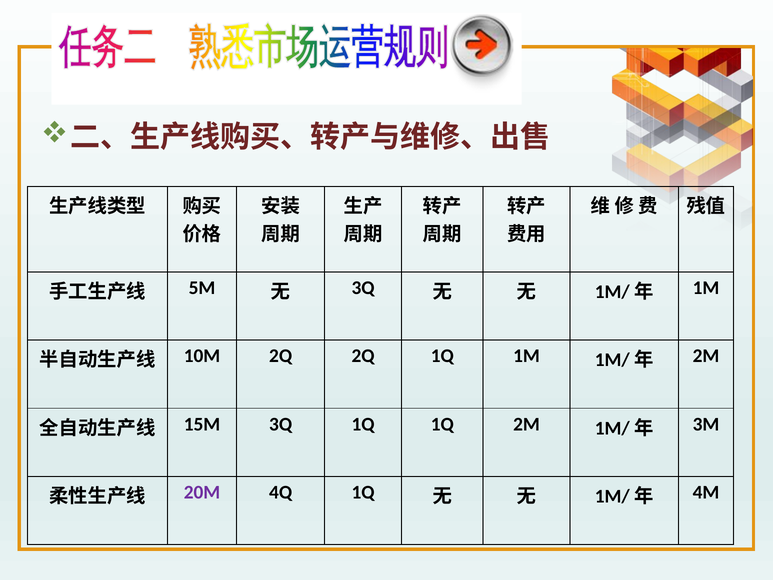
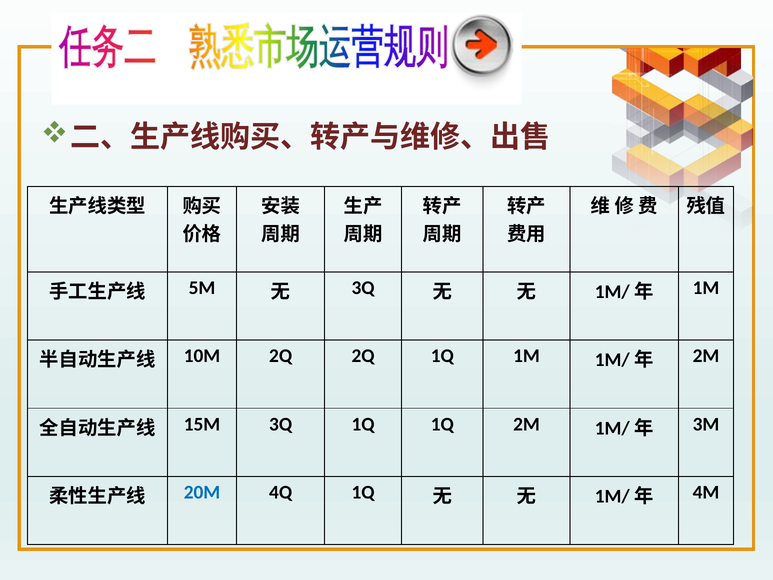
20M colour: purple -> blue
